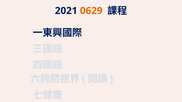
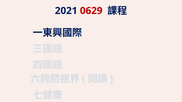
0629 colour: orange -> red
